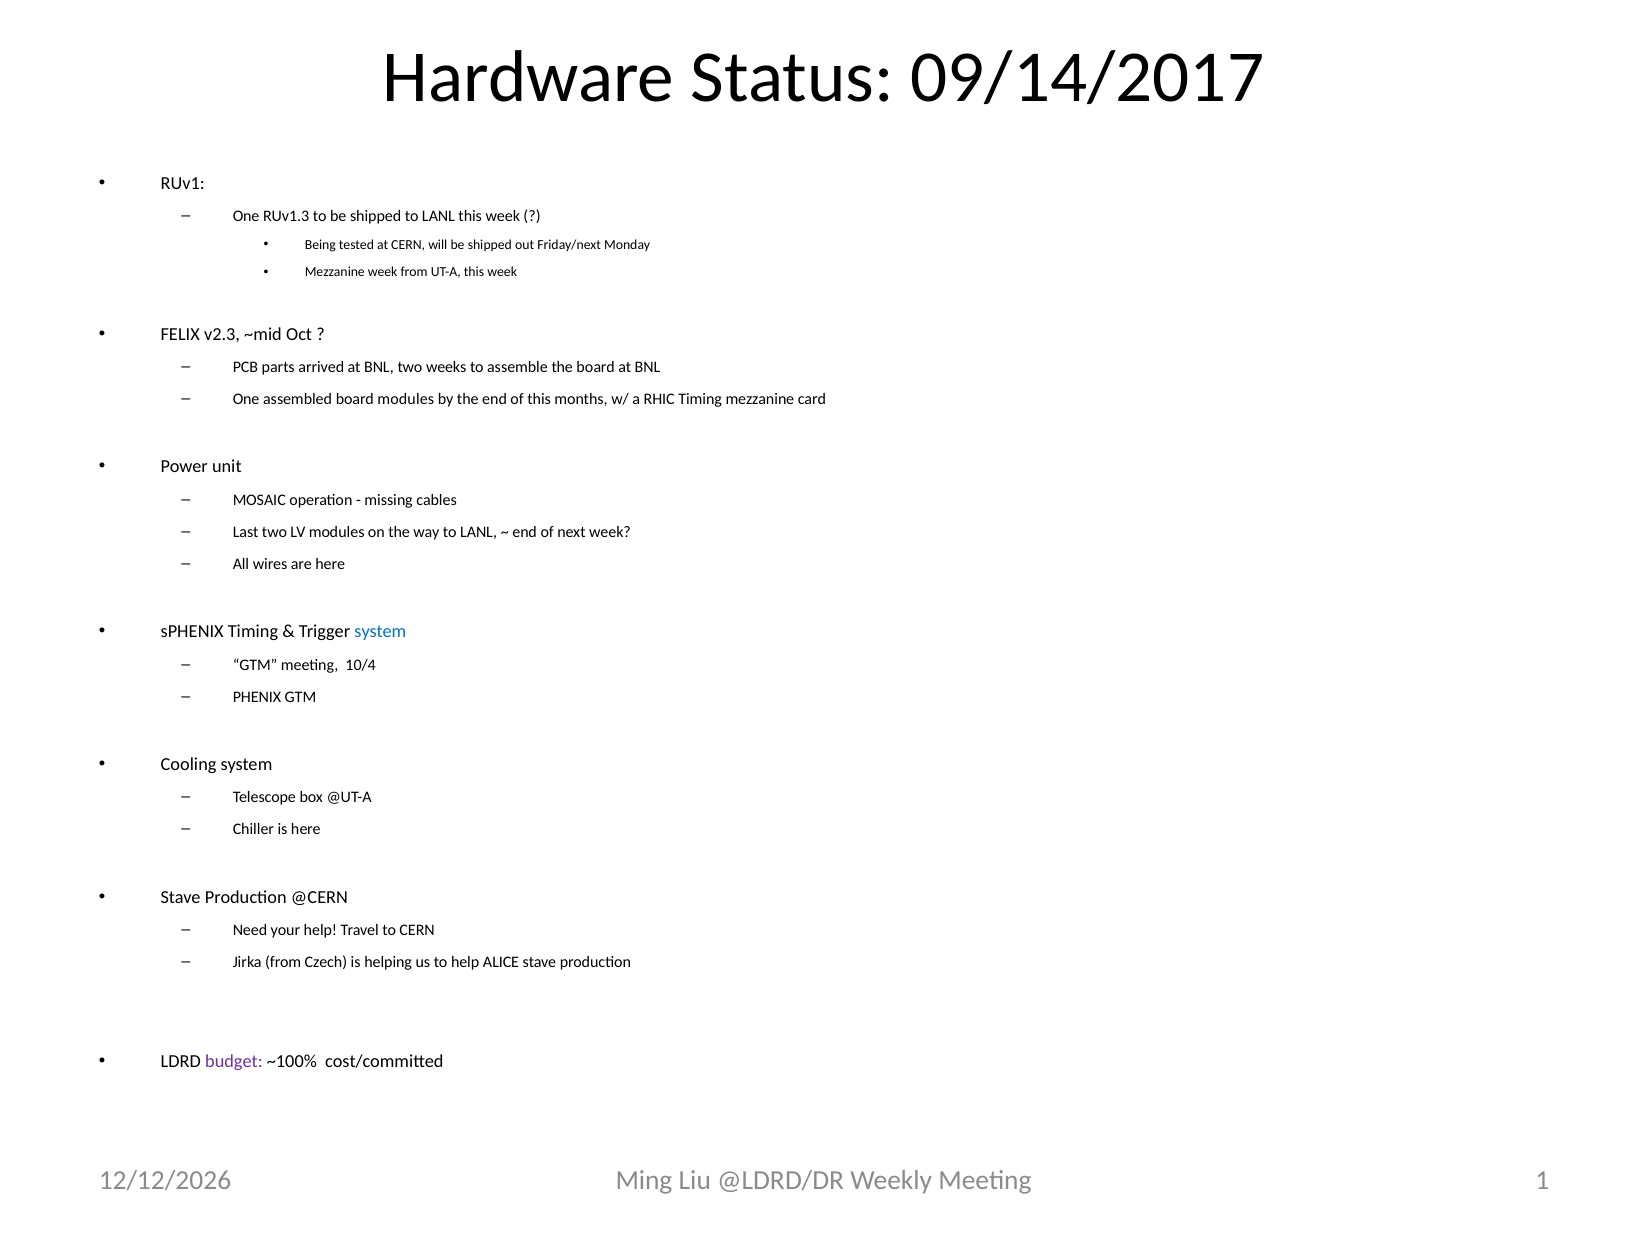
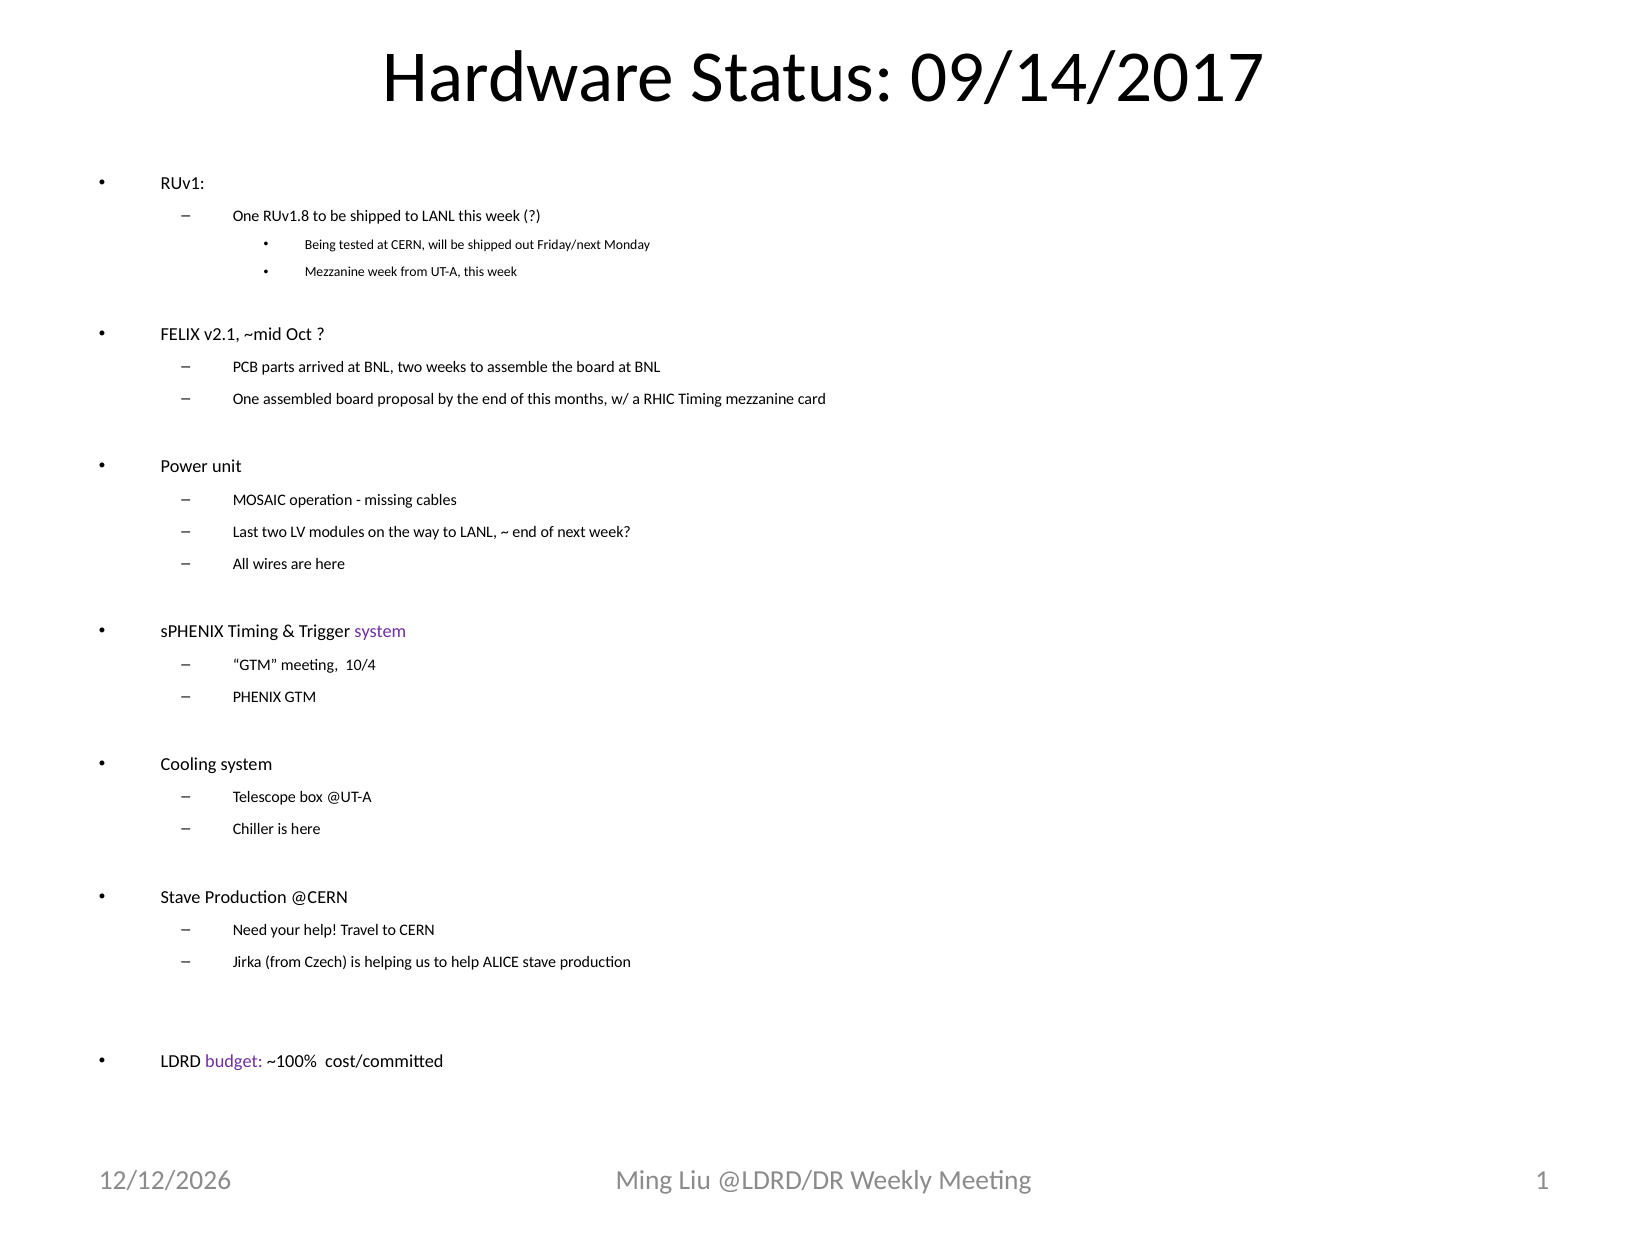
RUv1.3: RUv1.3 -> RUv1.8
v2.3: v2.3 -> v2.1
board modules: modules -> proposal
system at (380, 632) colour: blue -> purple
